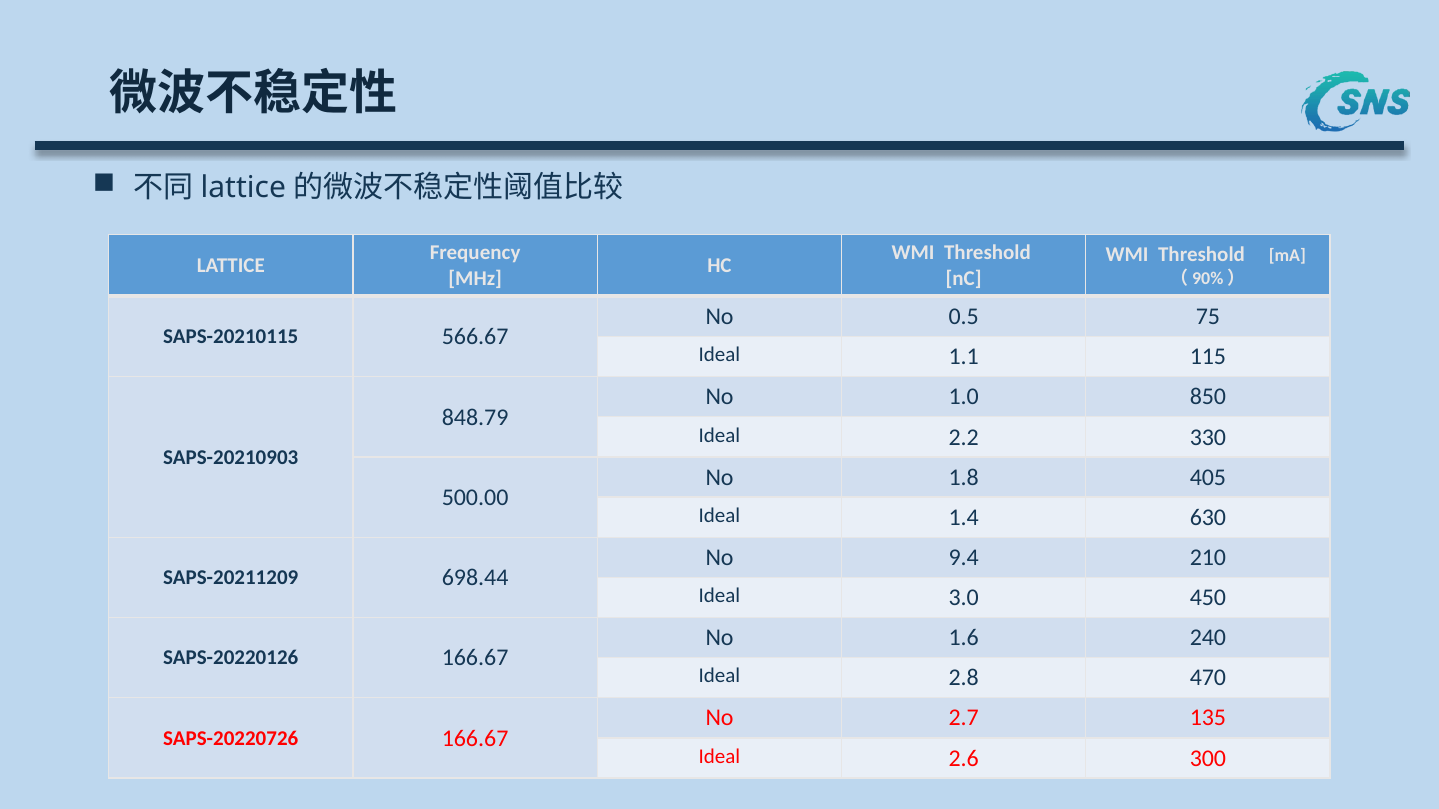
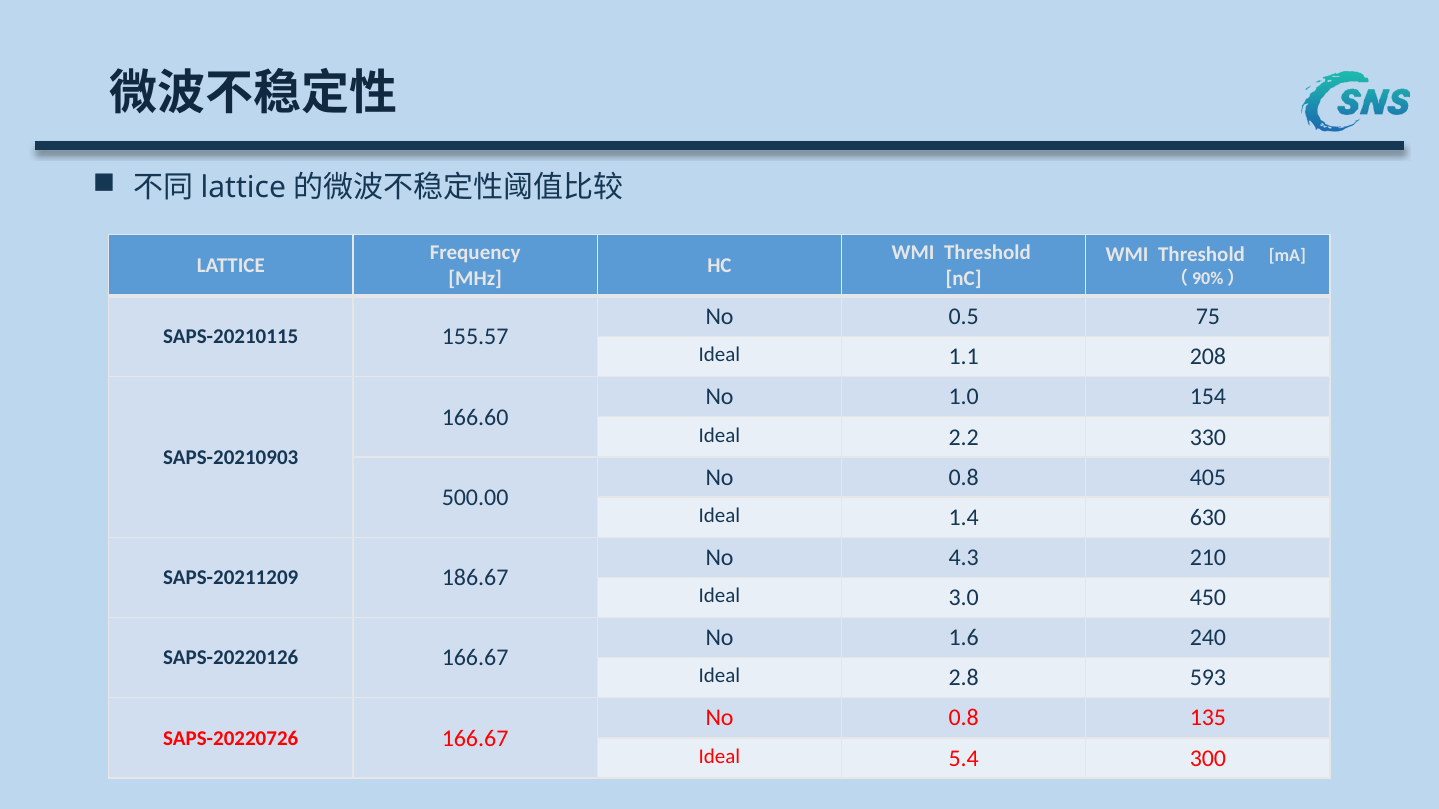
566.67: 566.67 -> 155.57
115: 115 -> 208
850: 850 -> 154
848.79: 848.79 -> 166.60
1.8 at (964, 478): 1.8 -> 0.8
9.4: 9.4 -> 4.3
698.44: 698.44 -> 186.67
470: 470 -> 593
2.7 at (964, 718): 2.7 -> 0.8
2.6: 2.6 -> 5.4
